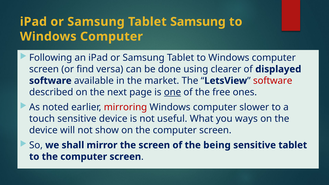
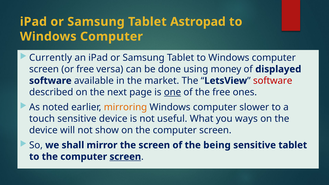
Tablet Samsung: Samsung -> Astropad
Following: Following -> Currently
or find: find -> free
clearer: clearer -> money
mirroring colour: red -> orange
screen at (125, 157) underline: none -> present
